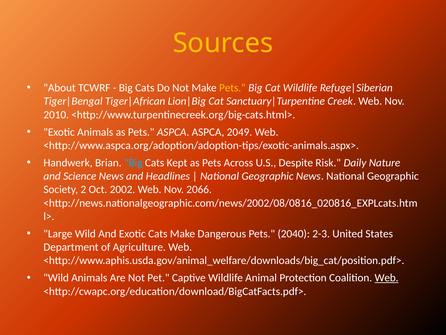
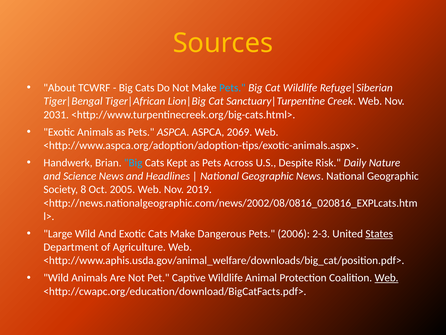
Pets at (232, 88) colour: yellow -> light blue
2010: 2010 -> 2031
2049: 2049 -> 2069
2: 2 -> 8
2002: 2002 -> 2005
2066: 2066 -> 2019
2040: 2040 -> 2006
States underline: none -> present
